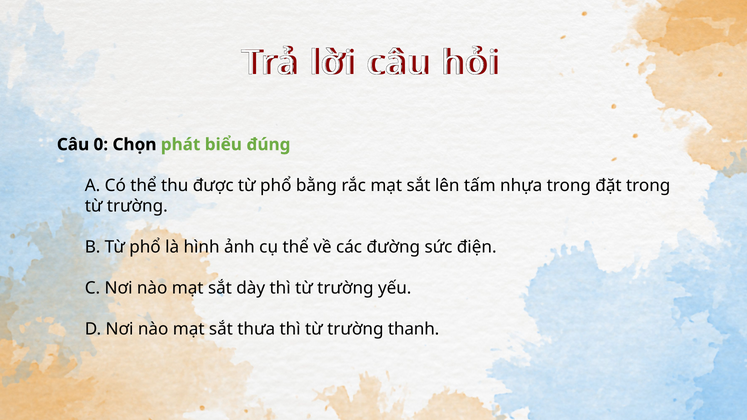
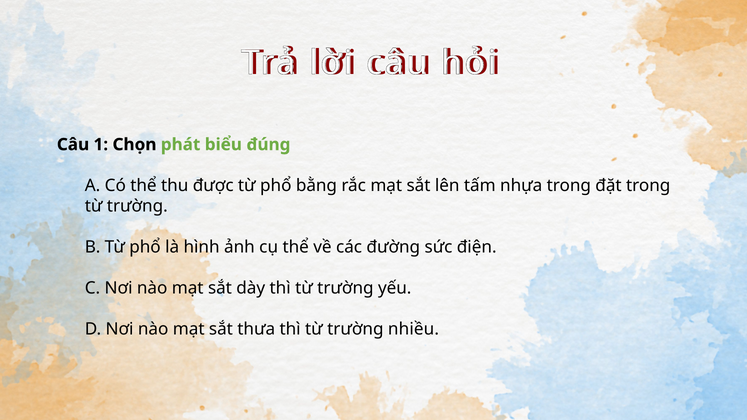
0: 0 -> 1
thanh: thanh -> nhiều
